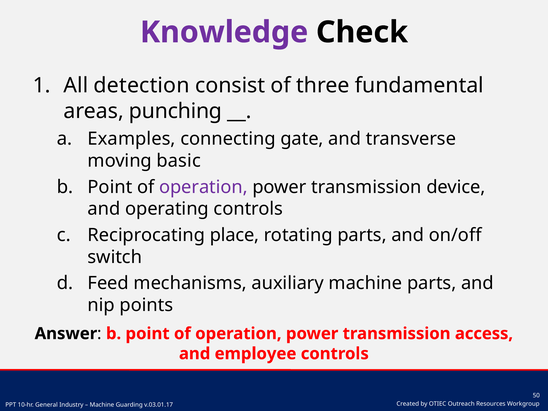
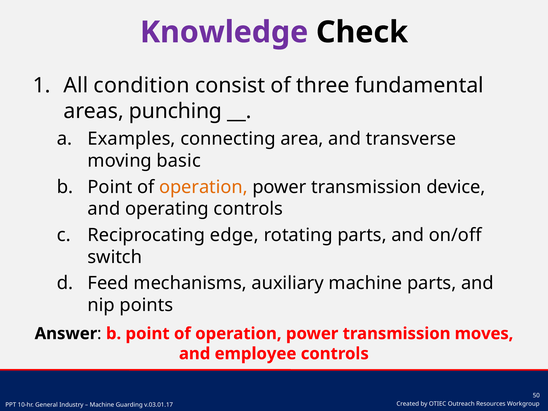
detection: detection -> condition
gate: gate -> area
operation at (203, 187) colour: purple -> orange
place: place -> edge
access: access -> moves
